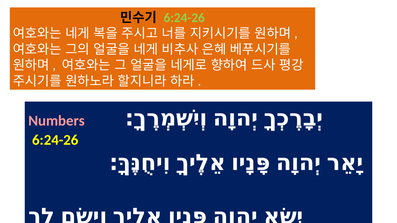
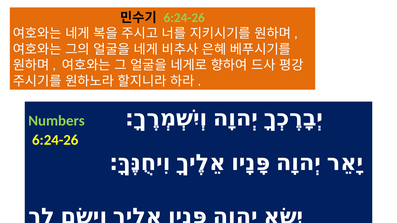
Numbers colour: pink -> light green
